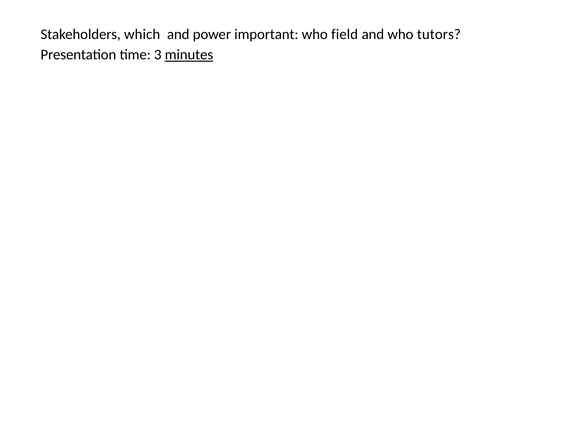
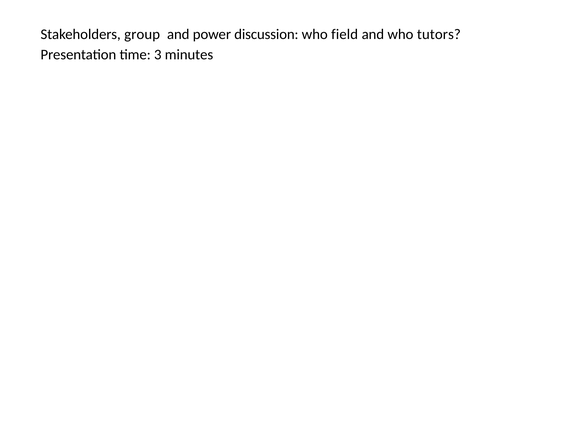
which: which -> group
important: important -> discussion
minutes underline: present -> none
